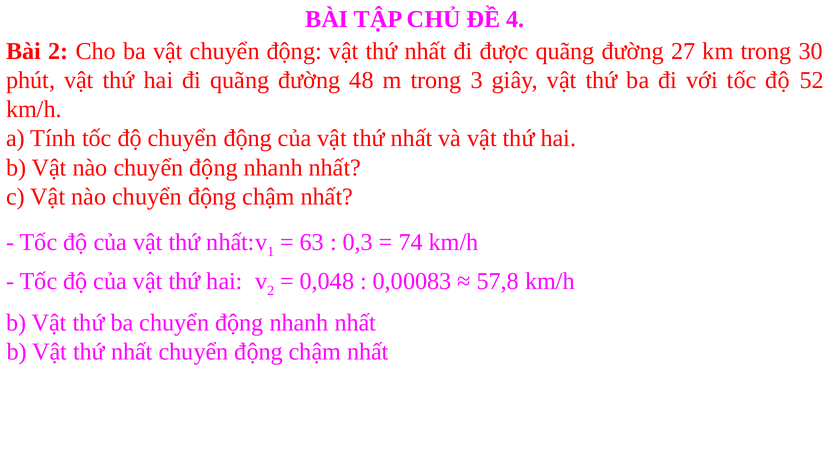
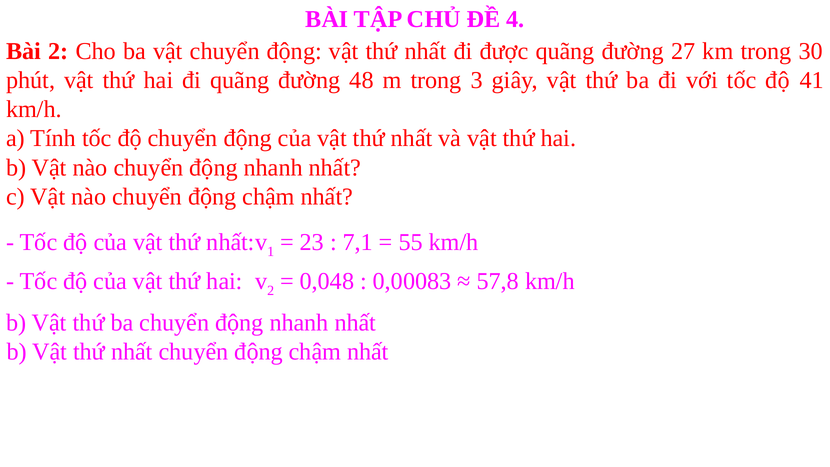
52: 52 -> 41
63: 63 -> 23
0,3: 0,3 -> 7,1
74: 74 -> 55
